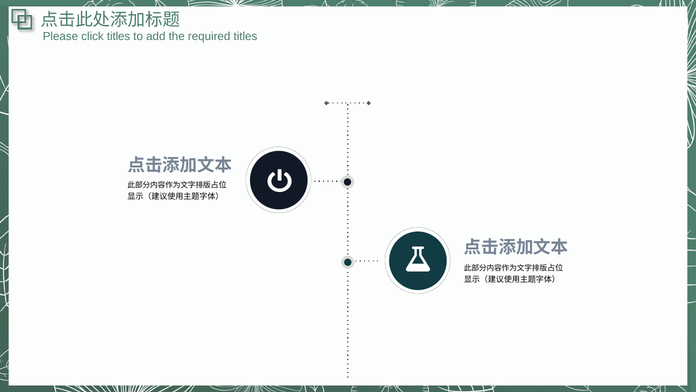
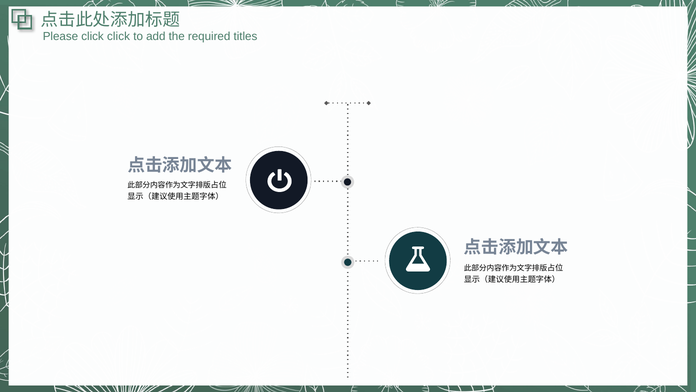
click titles: titles -> click
